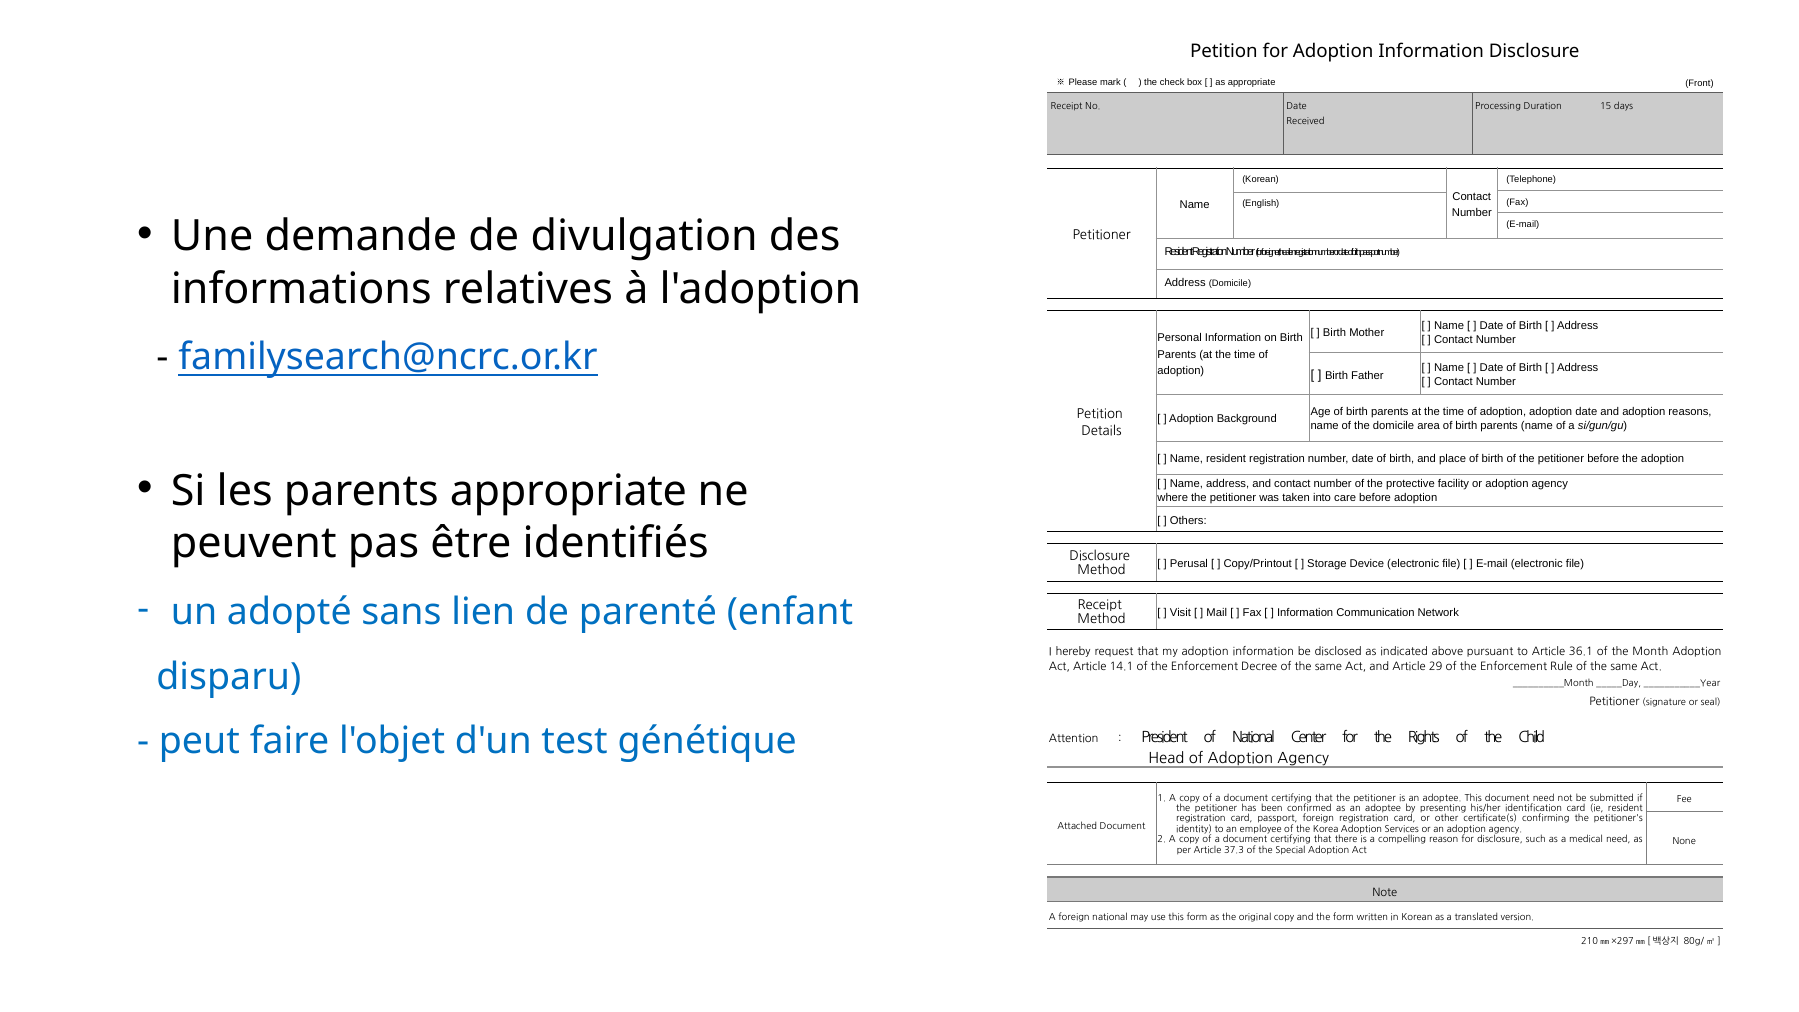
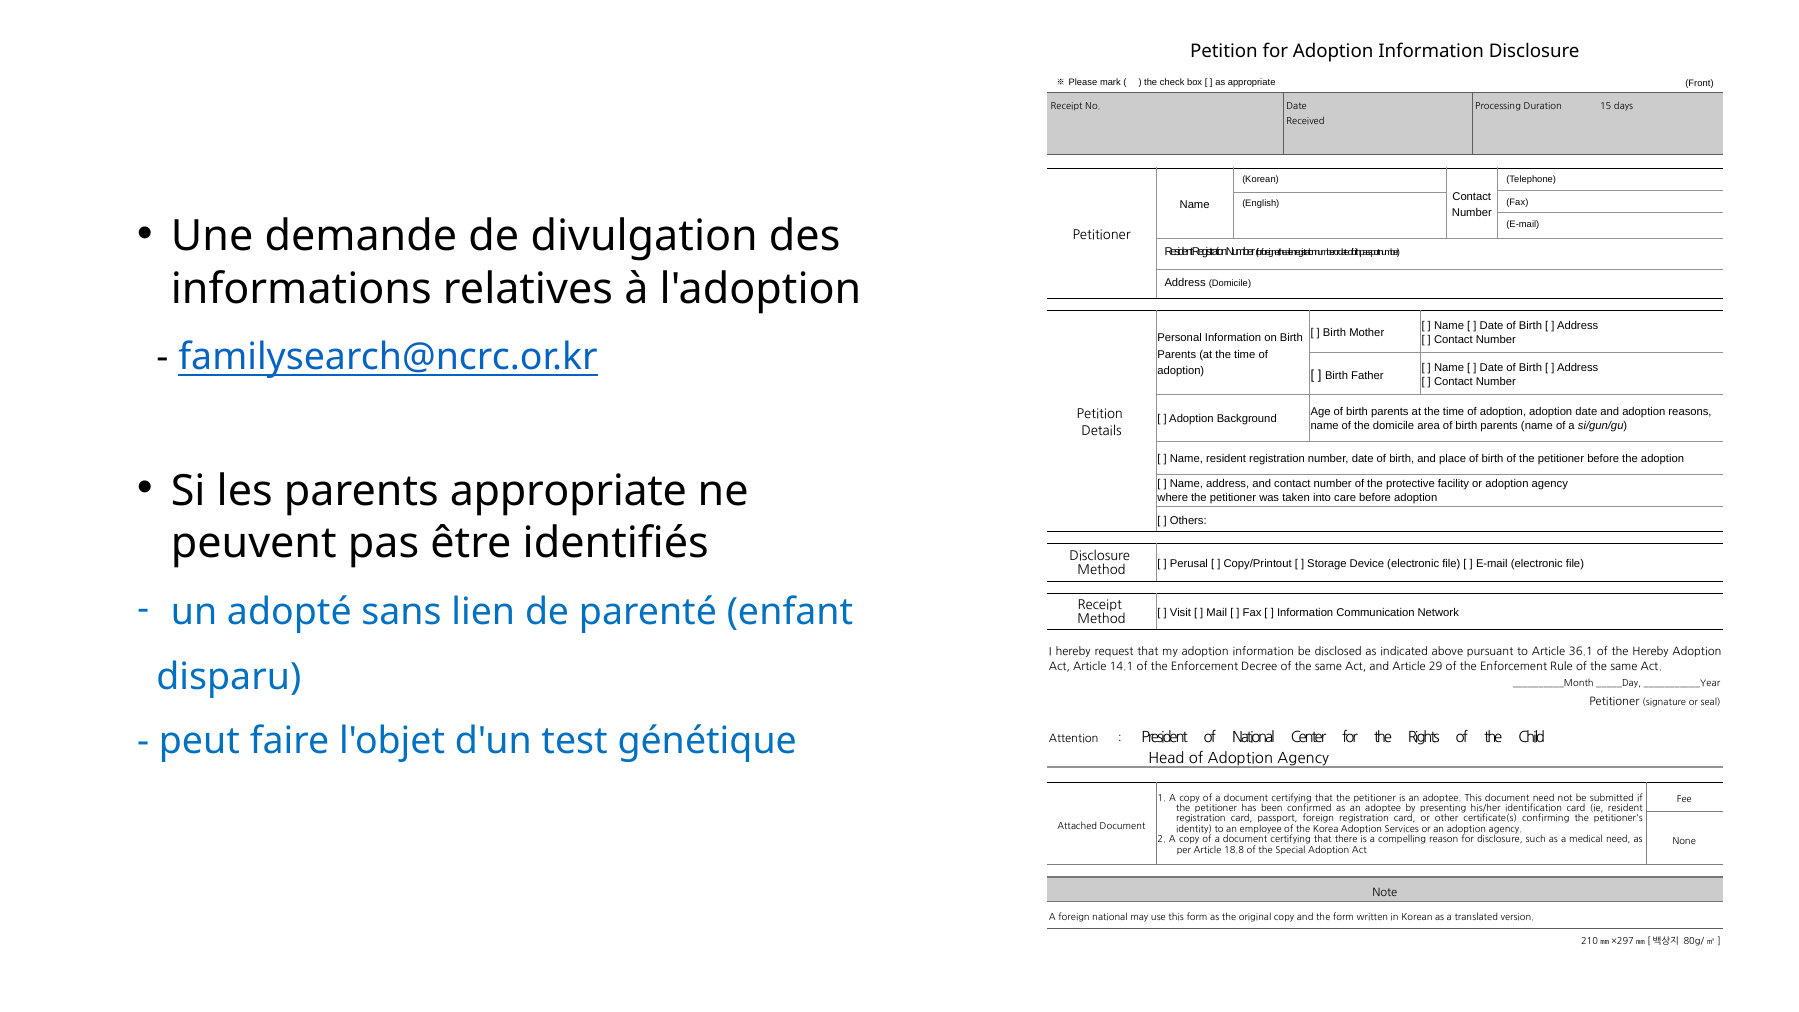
the Month: Month -> Hereby
37.3: 37.3 -> 18.8
